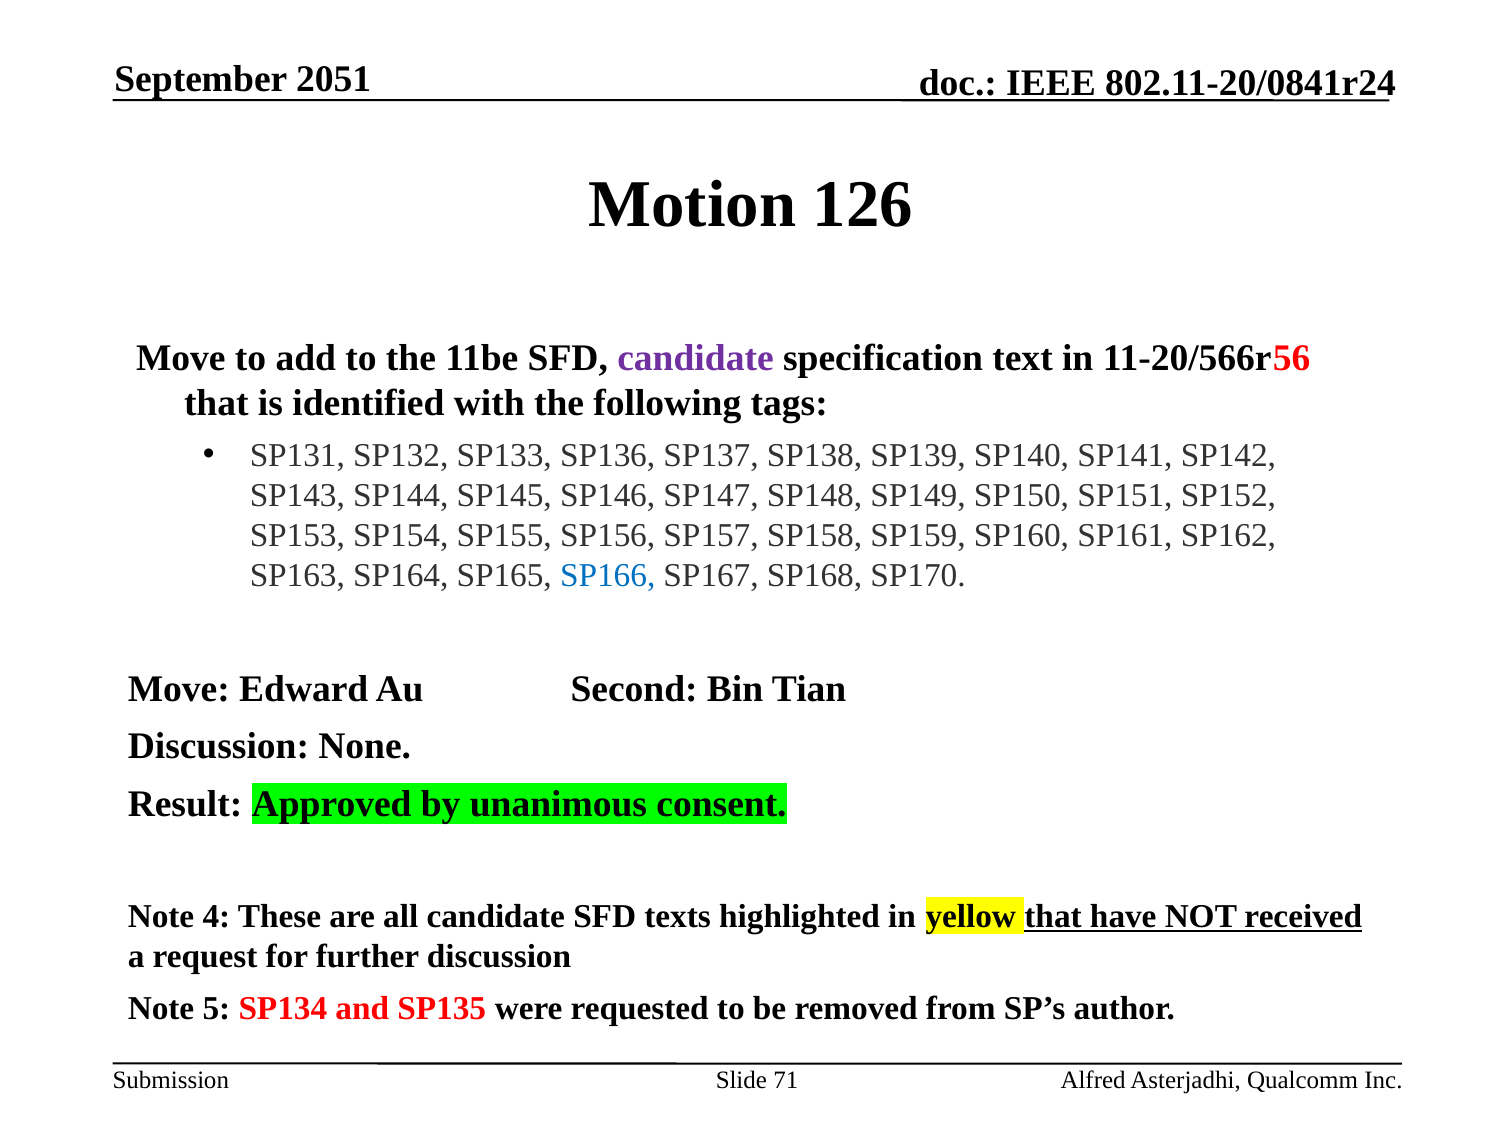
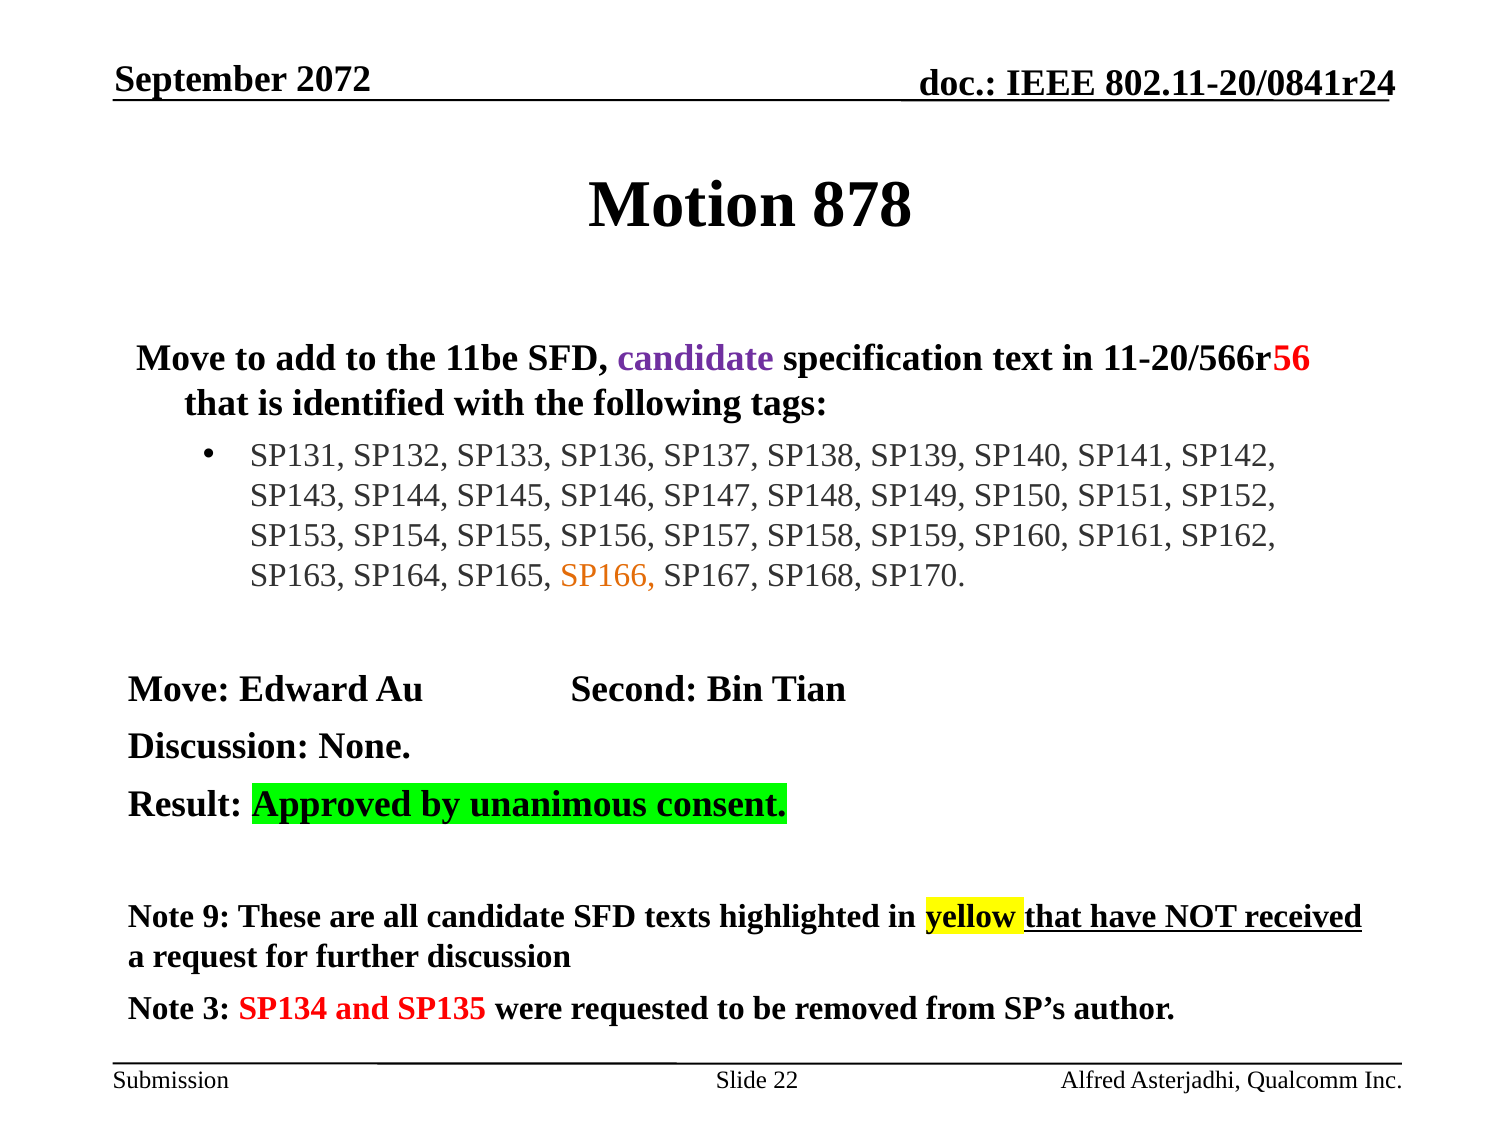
2051: 2051 -> 2072
126: 126 -> 878
SP166 colour: blue -> orange
4: 4 -> 9
5: 5 -> 3
71: 71 -> 22
